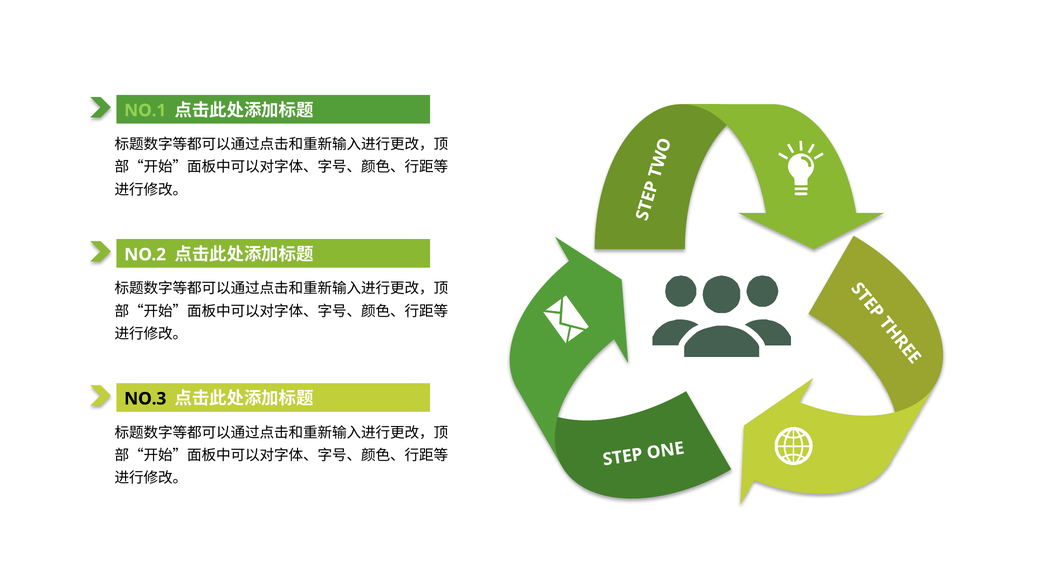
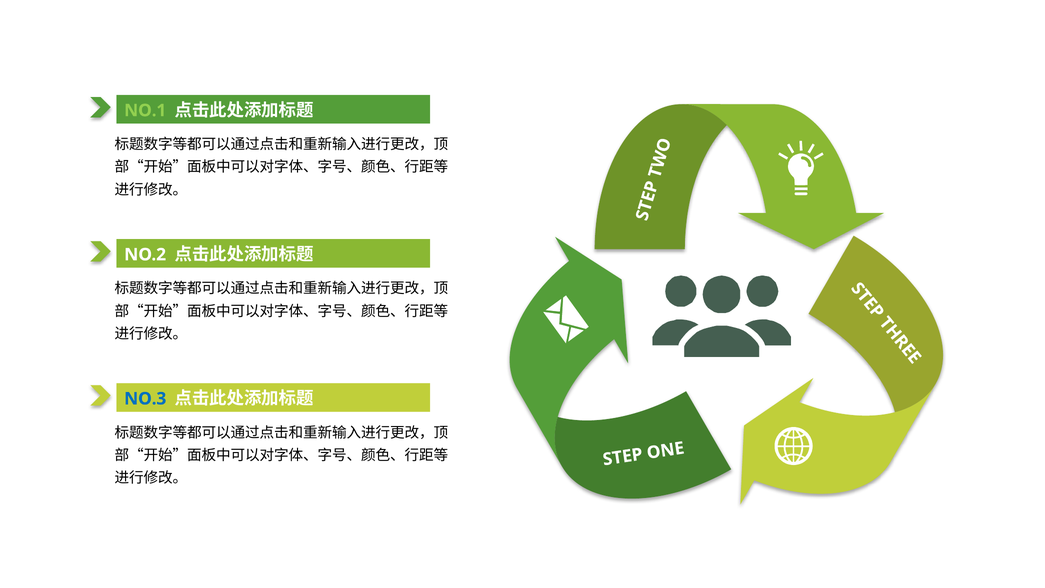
NO.3 colour: black -> blue
